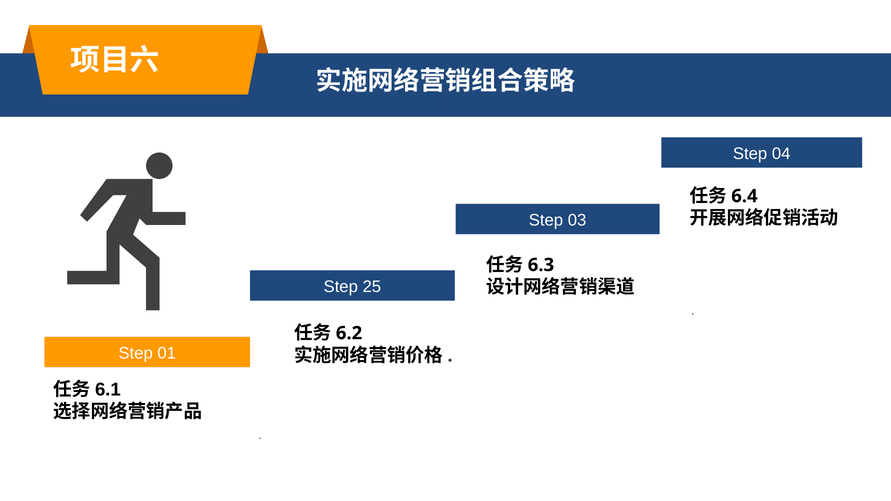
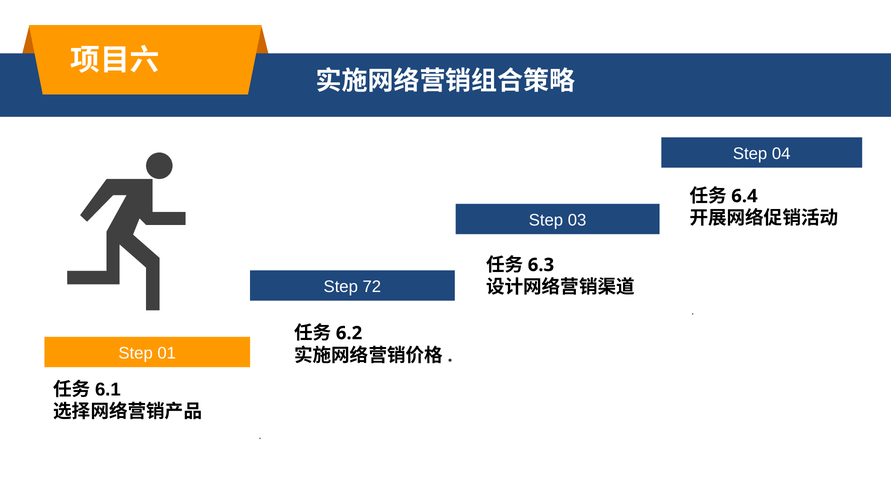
25: 25 -> 72
